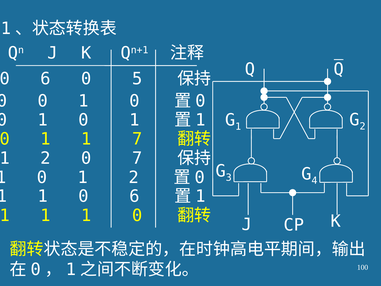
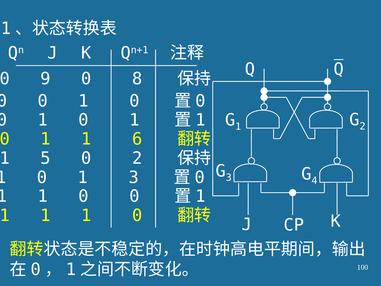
6 at (46, 79): 6 -> 9
5: 5 -> 8
1 7: 7 -> 6
2 at (46, 158): 2 -> 5
0 7: 7 -> 2
0 1 2: 2 -> 3
1 0 6: 6 -> 0
